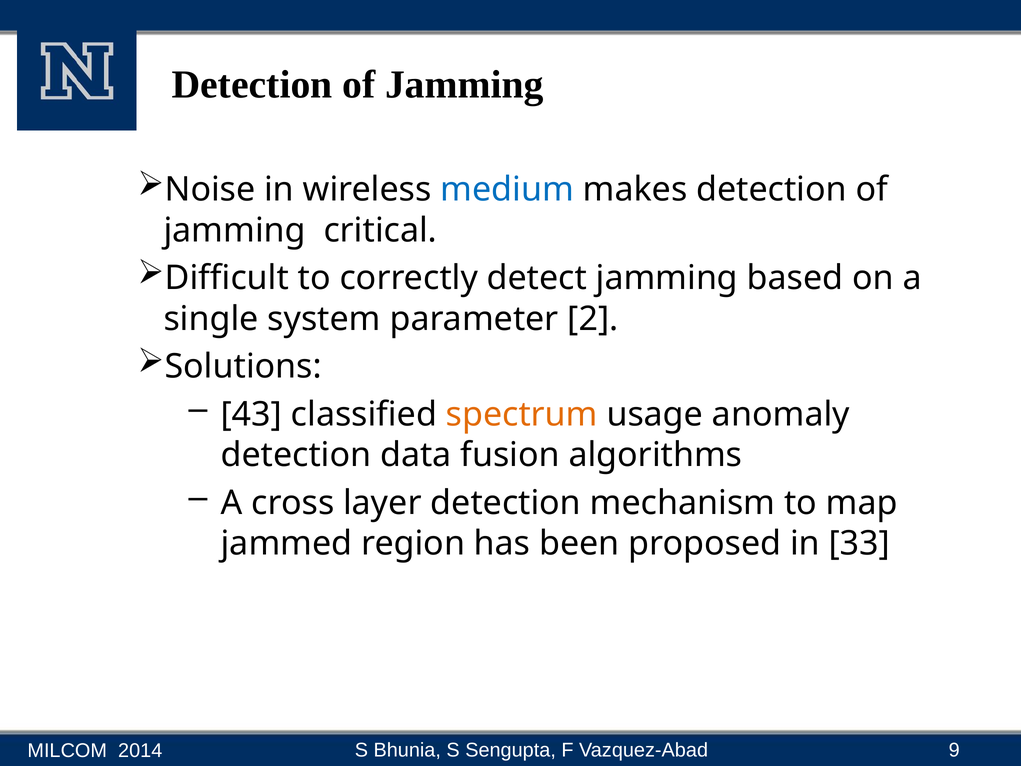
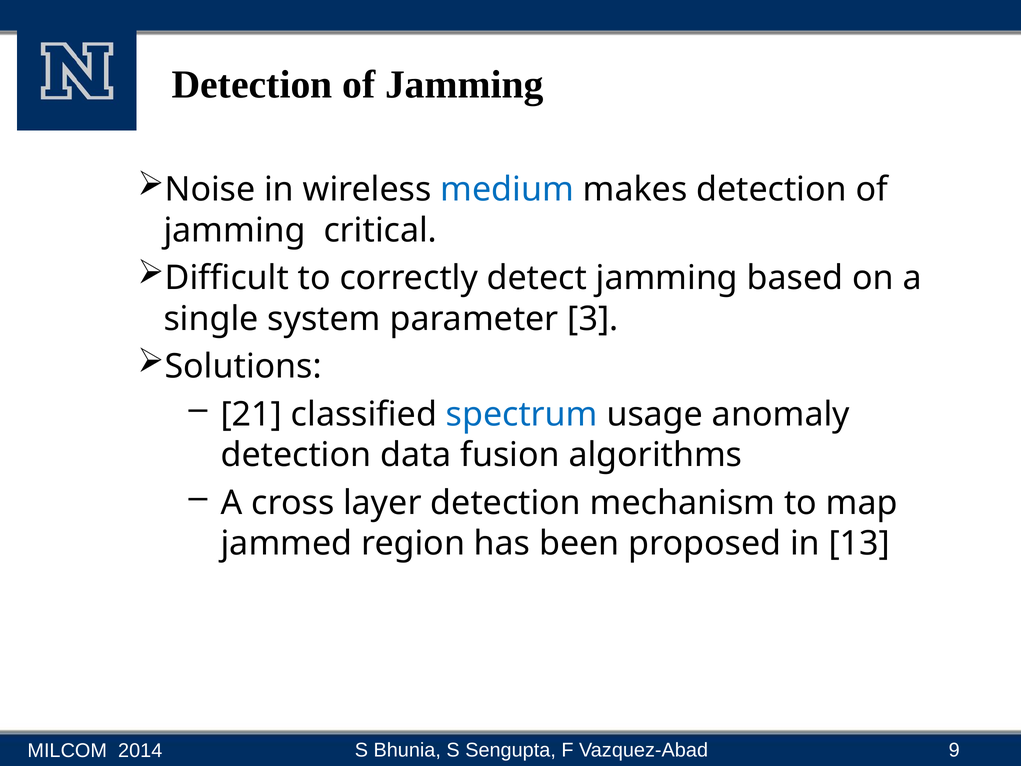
2: 2 -> 3
43: 43 -> 21
spectrum colour: orange -> blue
33: 33 -> 13
